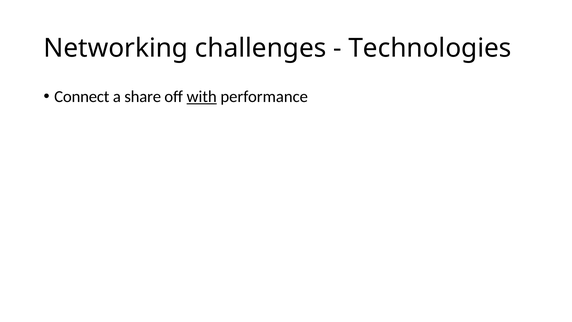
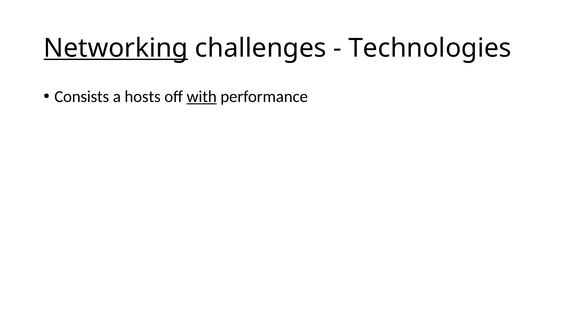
Networking underline: none -> present
Connect: Connect -> Consists
share: share -> hosts
